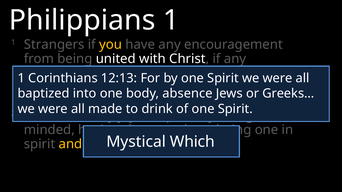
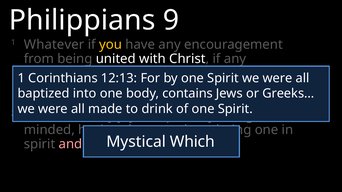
Philippians 1: 1 -> 9
Strangers: Strangers -> Whatever
absence: absence -> contains
and at (70, 144) colour: yellow -> pink
